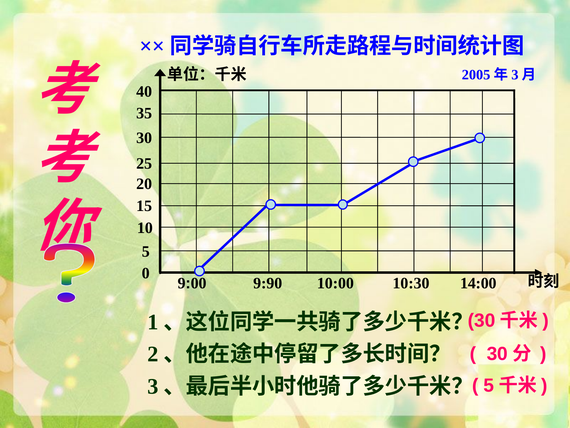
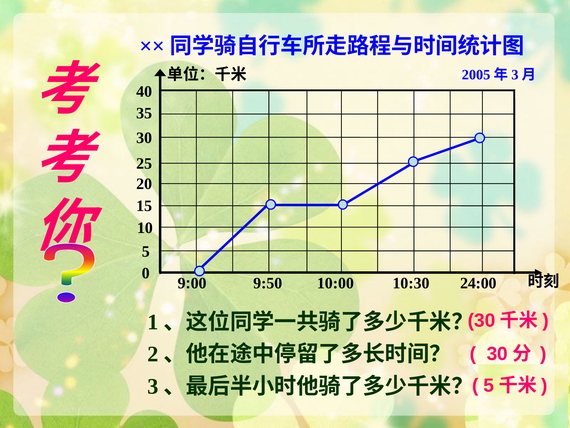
9:90: 9:90 -> 9:50
14:00: 14:00 -> 24:00
